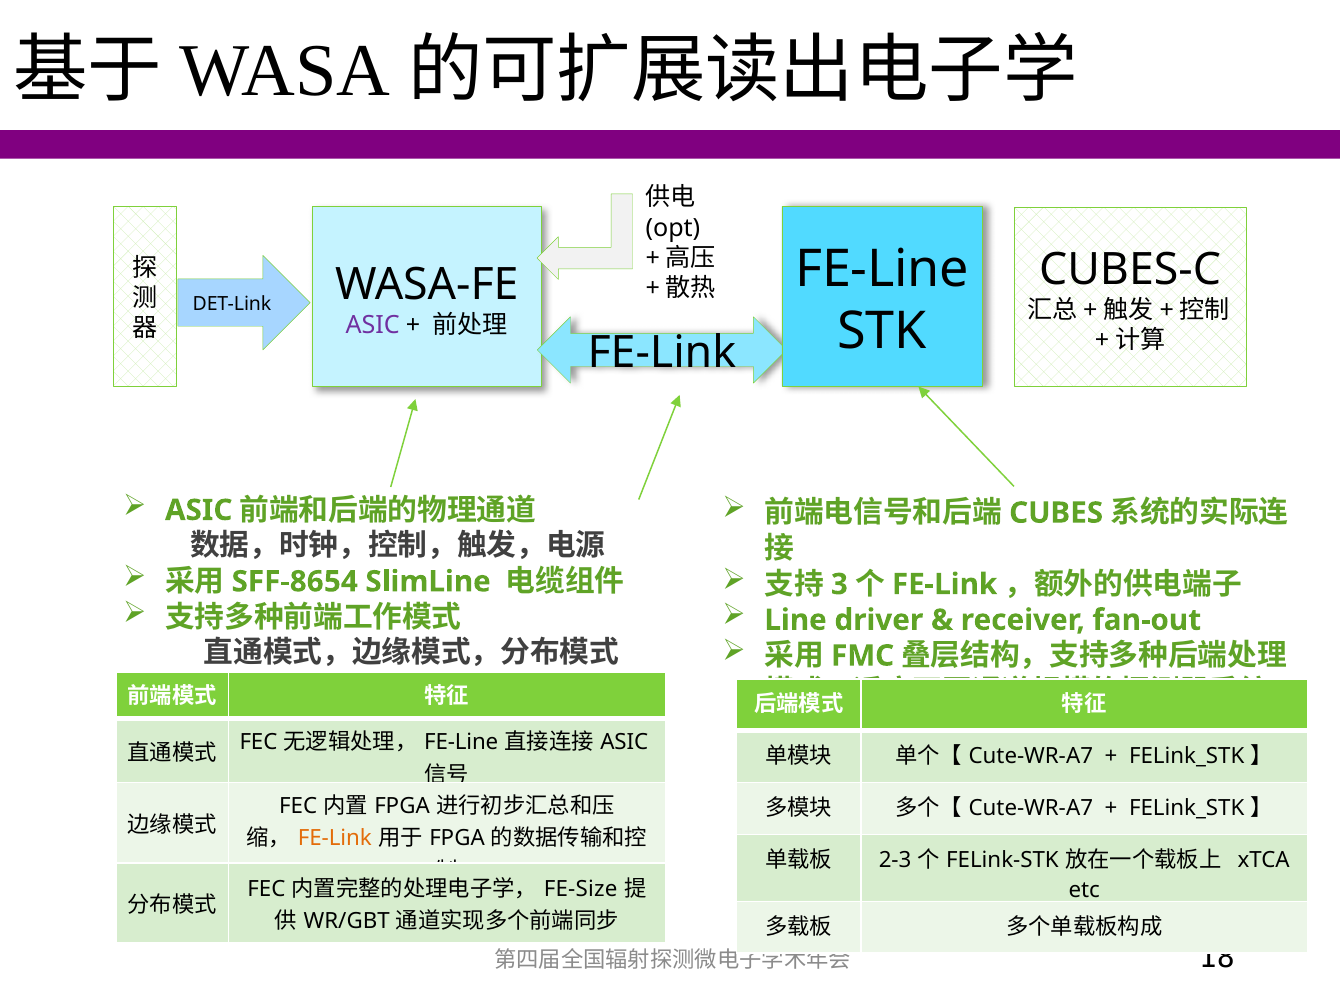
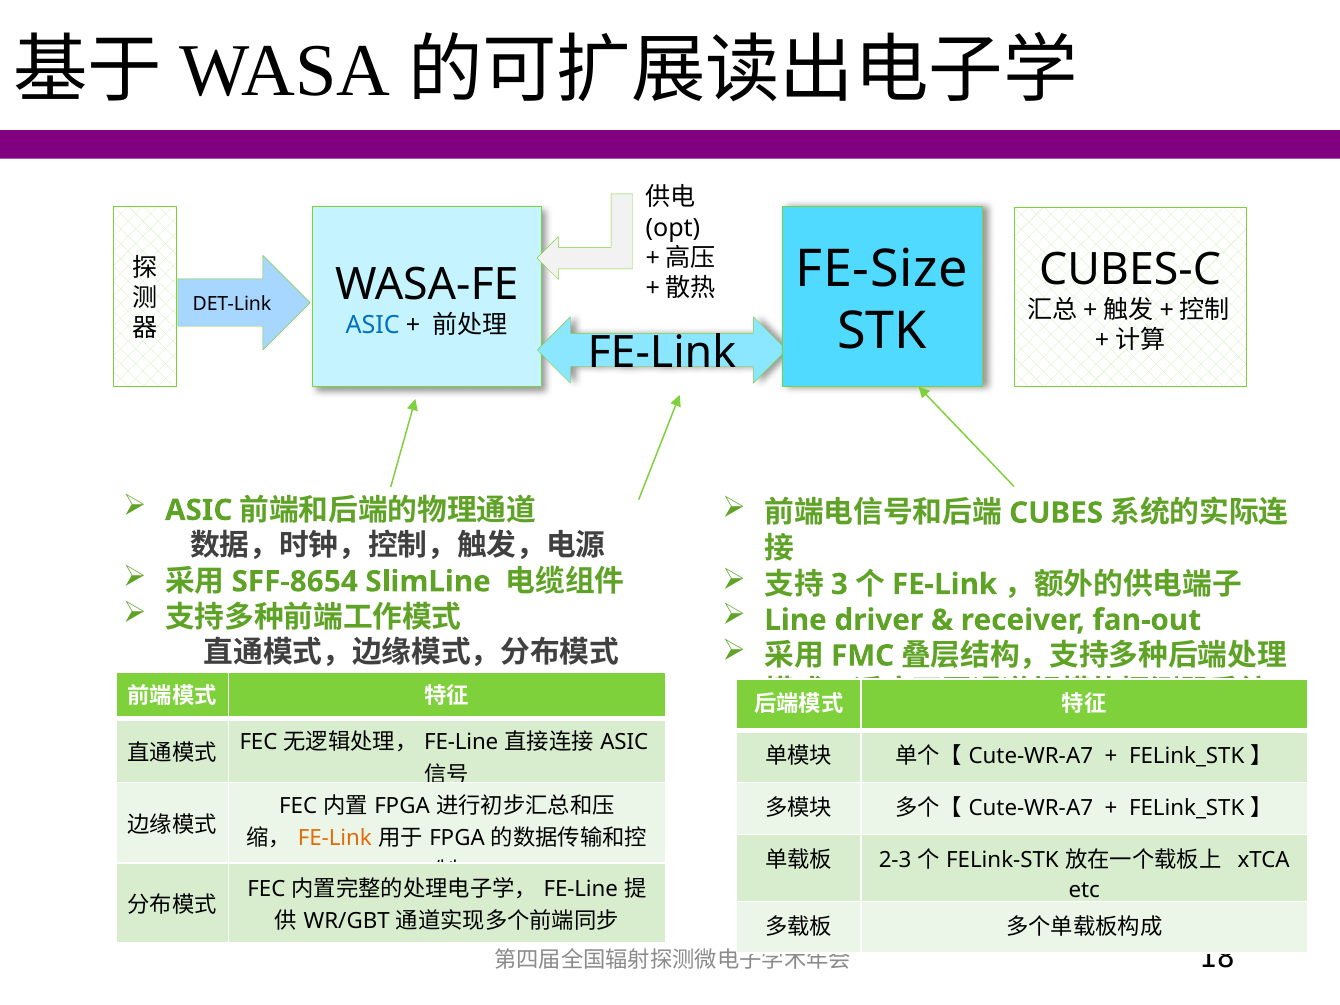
FE-Line at (882, 269): FE-Line -> FE-Size
ASIC at (373, 325) colour: purple -> blue
FE-Size at (581, 889): FE-Size -> FE-Line
